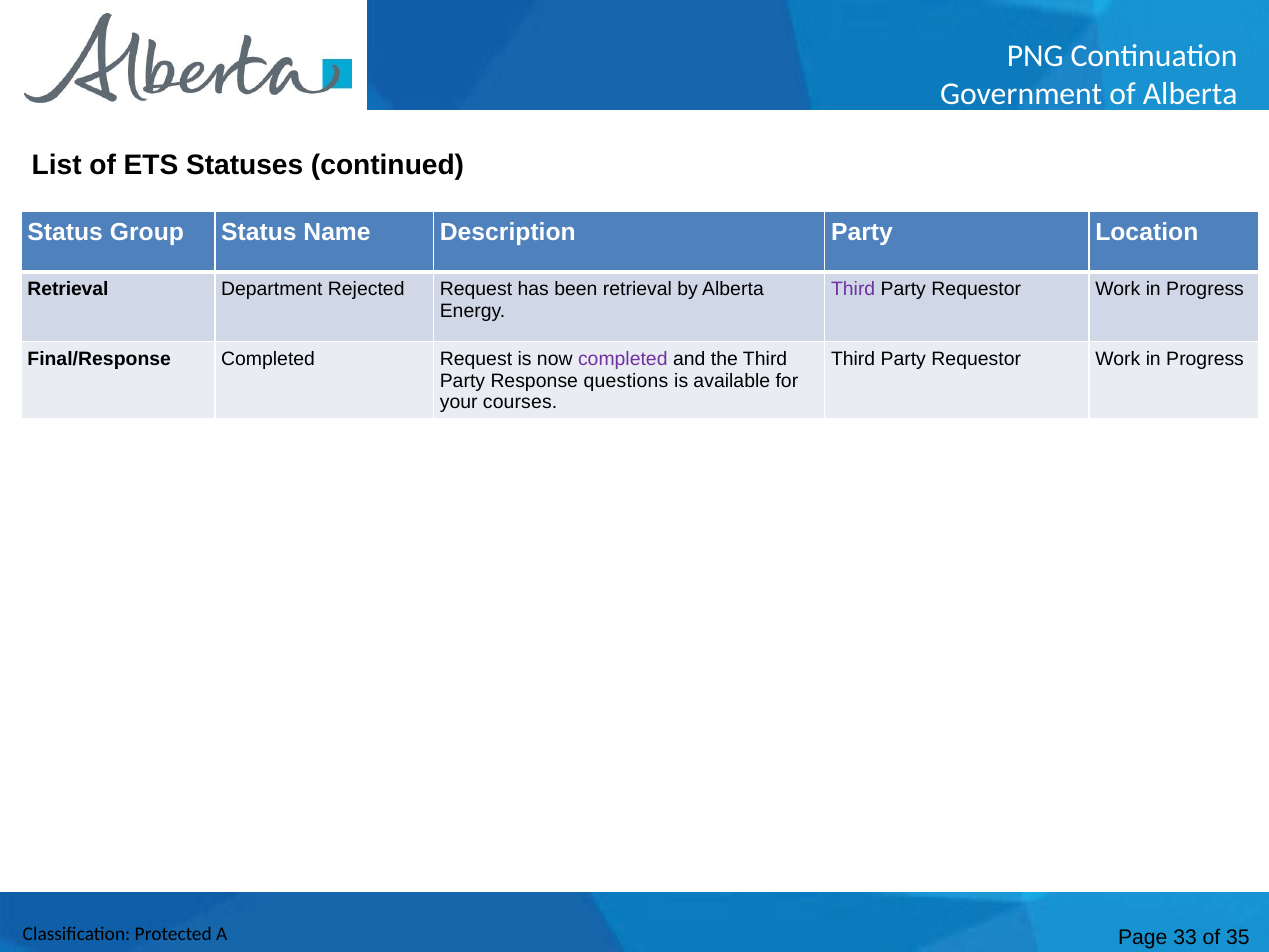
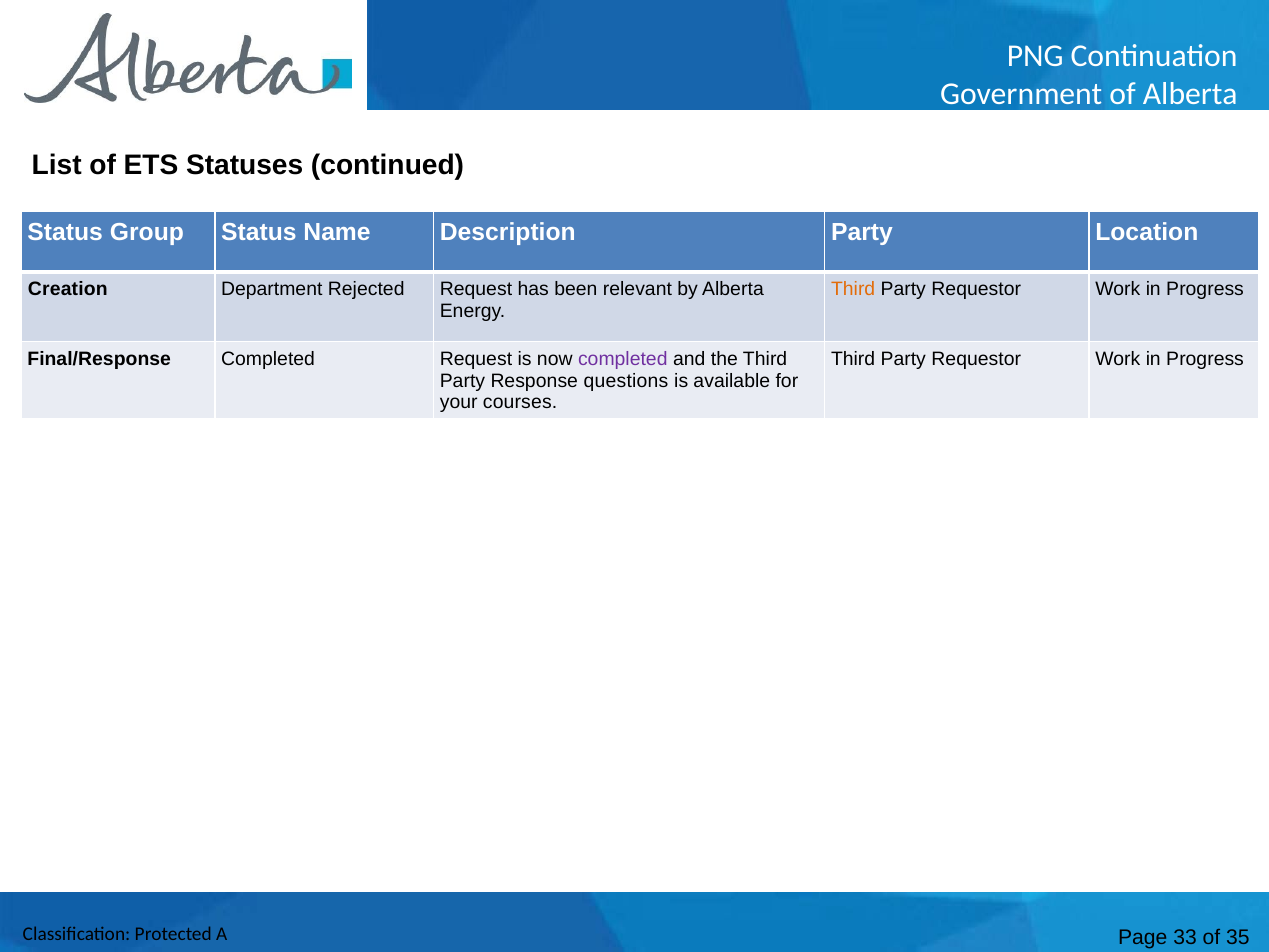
Retrieval at (68, 290): Retrieval -> Creation
been retrieval: retrieval -> relevant
Third at (853, 290) colour: purple -> orange
